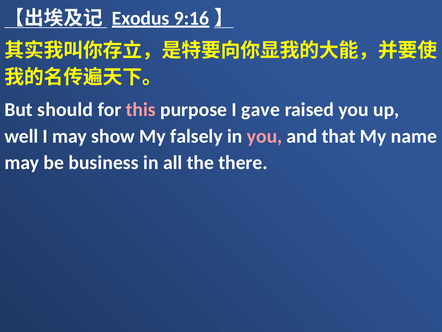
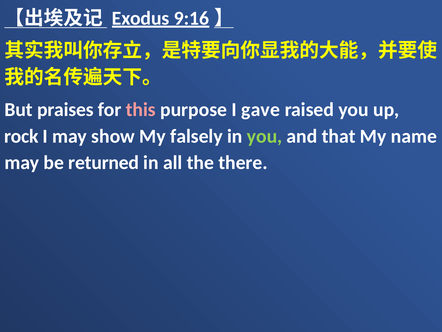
should: should -> praises
well: well -> rock
you at (265, 136) colour: pink -> light green
business: business -> returned
